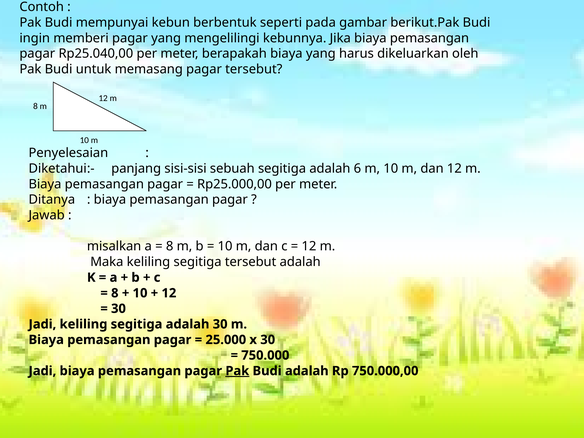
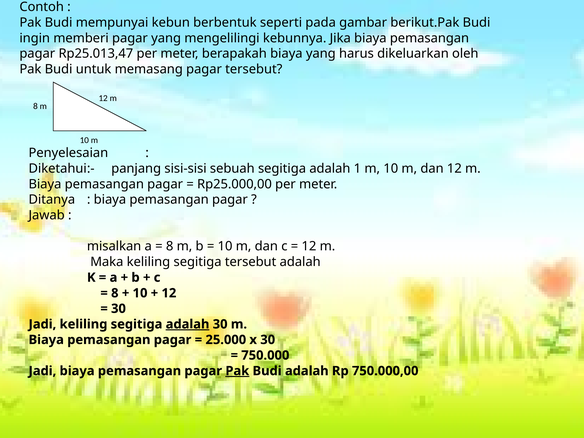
Rp25.040,00: Rp25.040,00 -> Rp25.013,47
6: 6 -> 1
adalah at (188, 324) underline: none -> present
